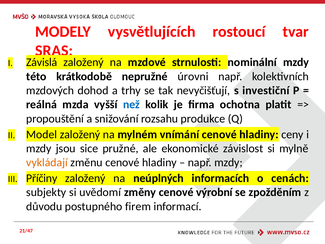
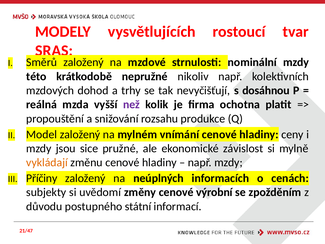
Závislá: Závislá -> Směrů
úrovni: úrovni -> nikoliv
investiční: investiční -> dosáhnou
než colour: blue -> purple
firem: firem -> státní
